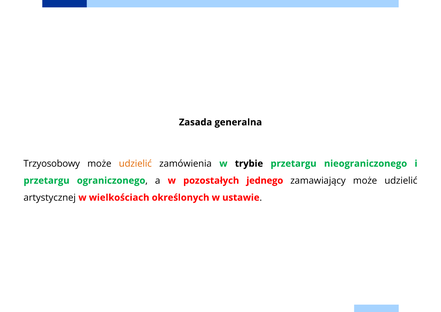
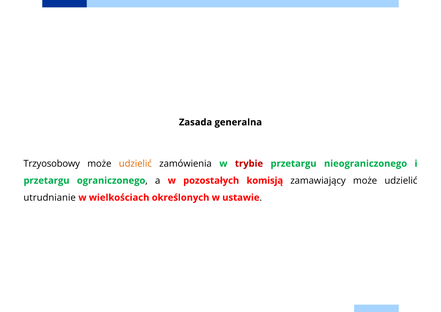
trybie colour: black -> red
jednego: jednego -> komisją
artystycznej: artystycznej -> utrudnianie
